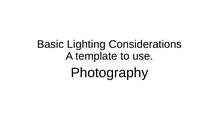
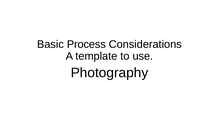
Lighting: Lighting -> Process
